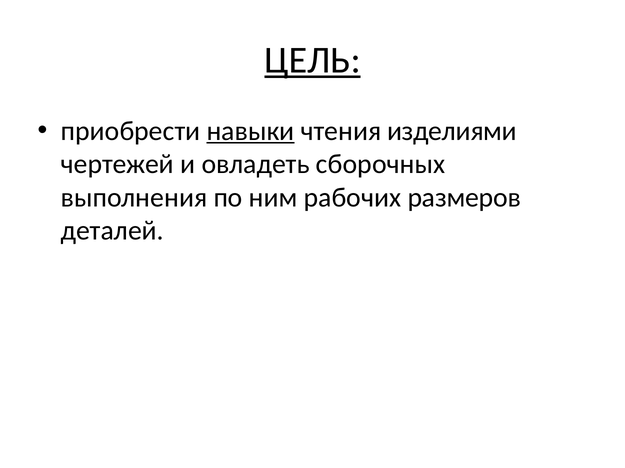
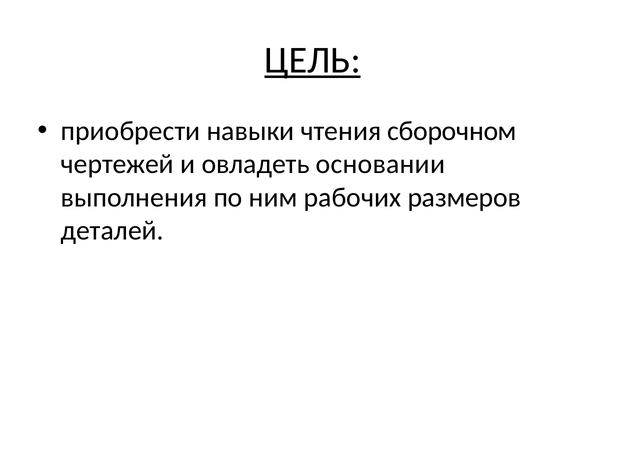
навыки underline: present -> none
изделиями: изделиями -> сборочном
сборочных: сборочных -> основании
